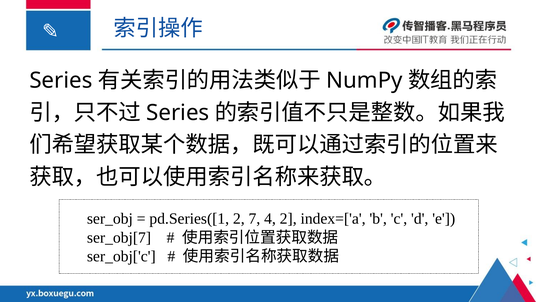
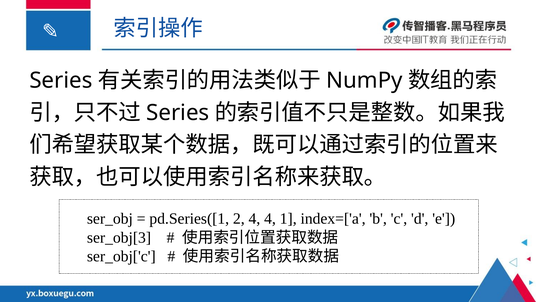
2 7: 7 -> 4
4 2: 2 -> 1
ser_obj[7: ser_obj[7 -> ser_obj[3
